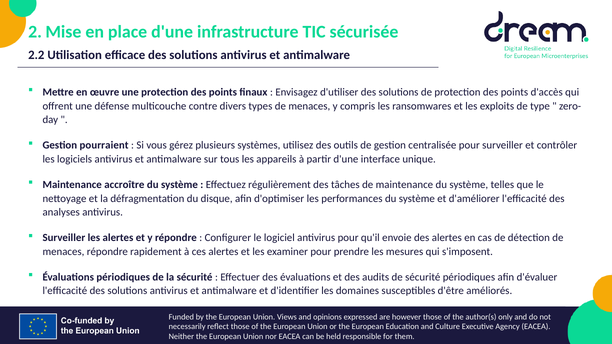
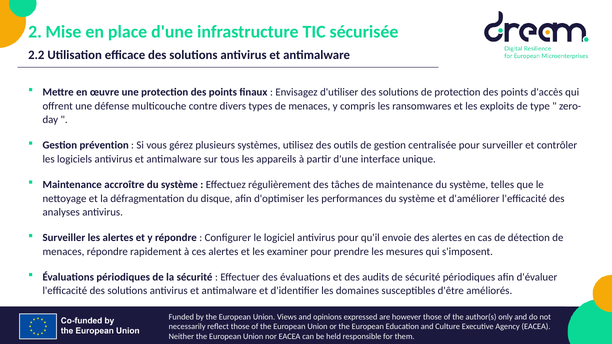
pourraient: pourraient -> prévention
